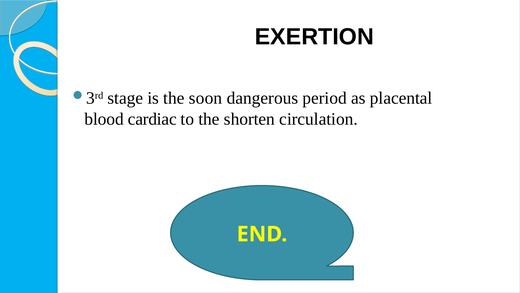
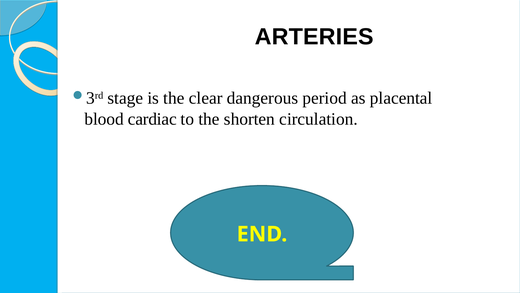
EXERTION: EXERTION -> ARTERIES
soon: soon -> clear
